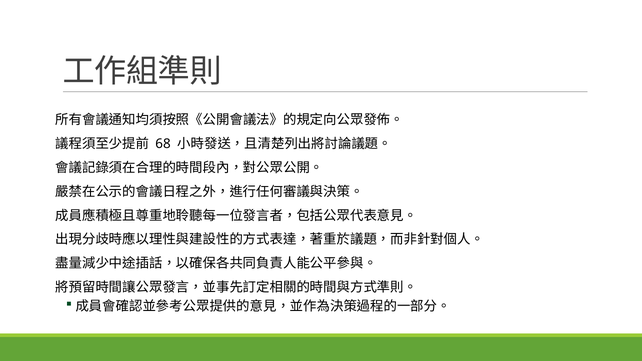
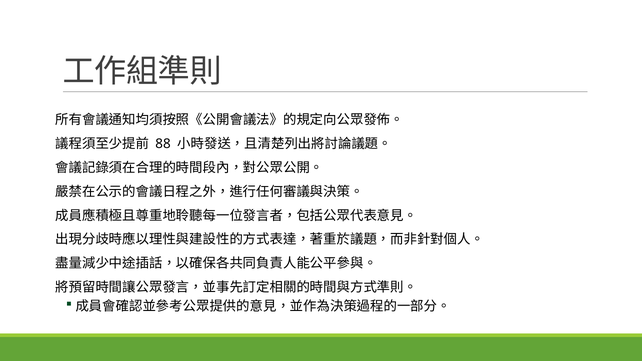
68: 68 -> 88
